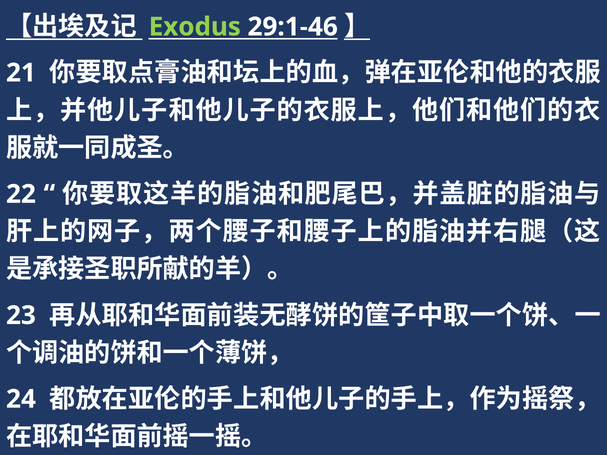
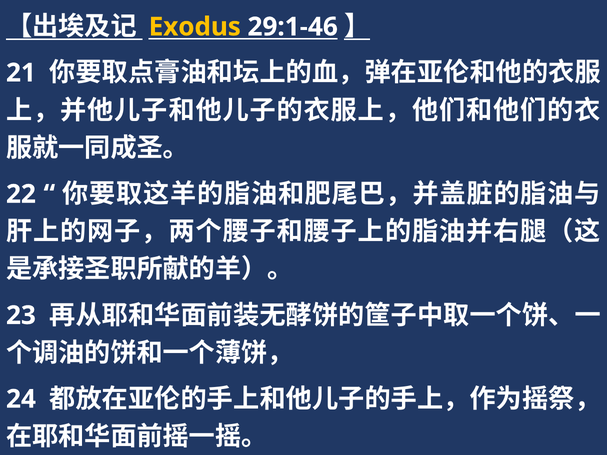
Exodus colour: light green -> yellow
